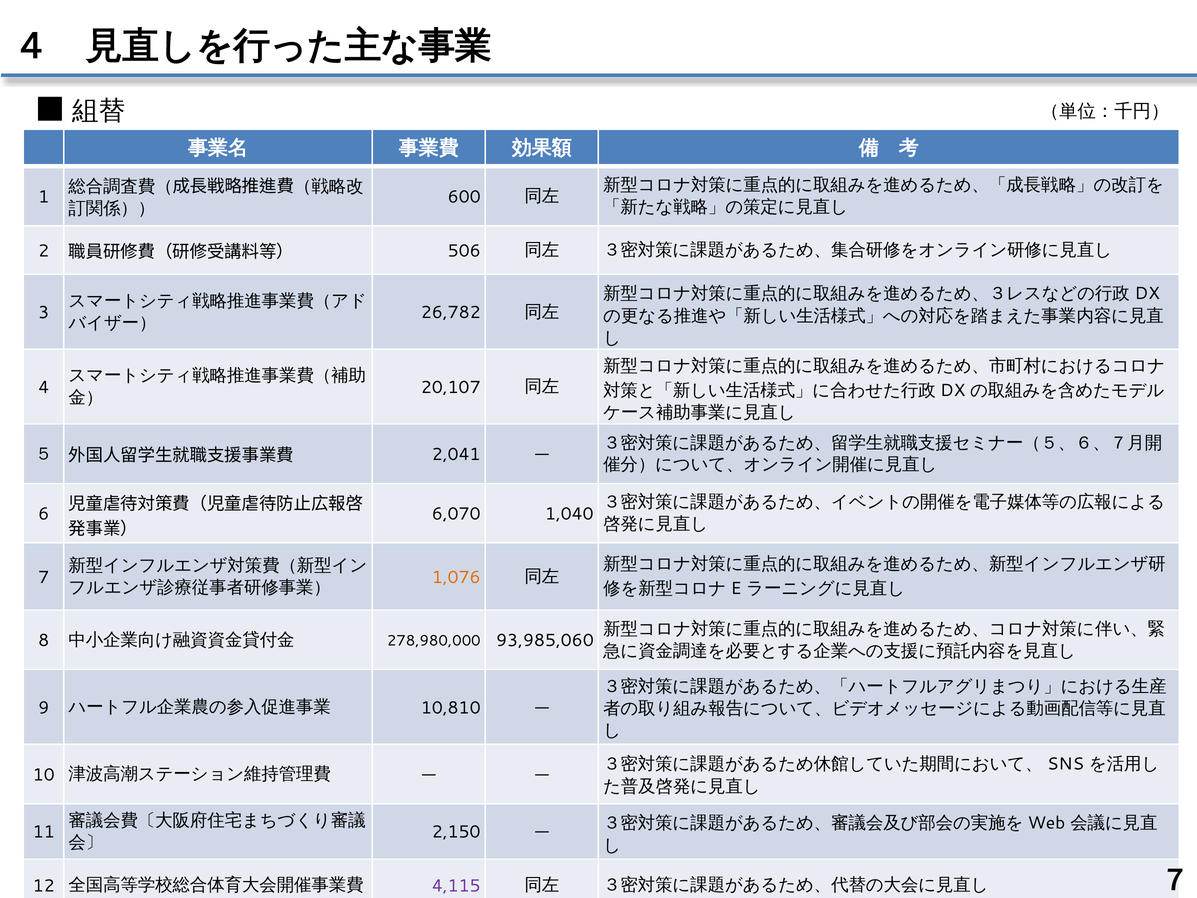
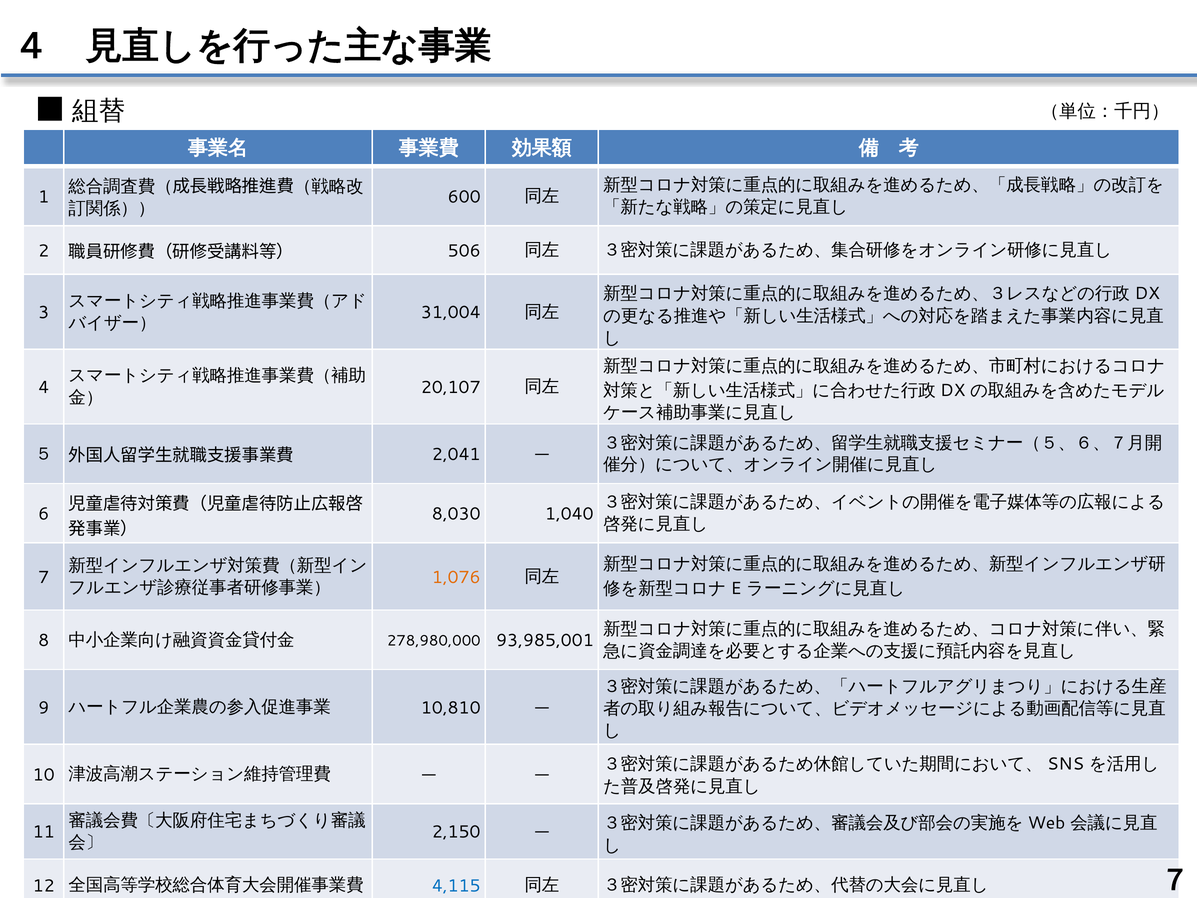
26,782: 26,782 -> 31,004
6,070: 6,070 -> 8,030
93,985,060: 93,985,060 -> 93,985,001
4,115 colour: purple -> blue
